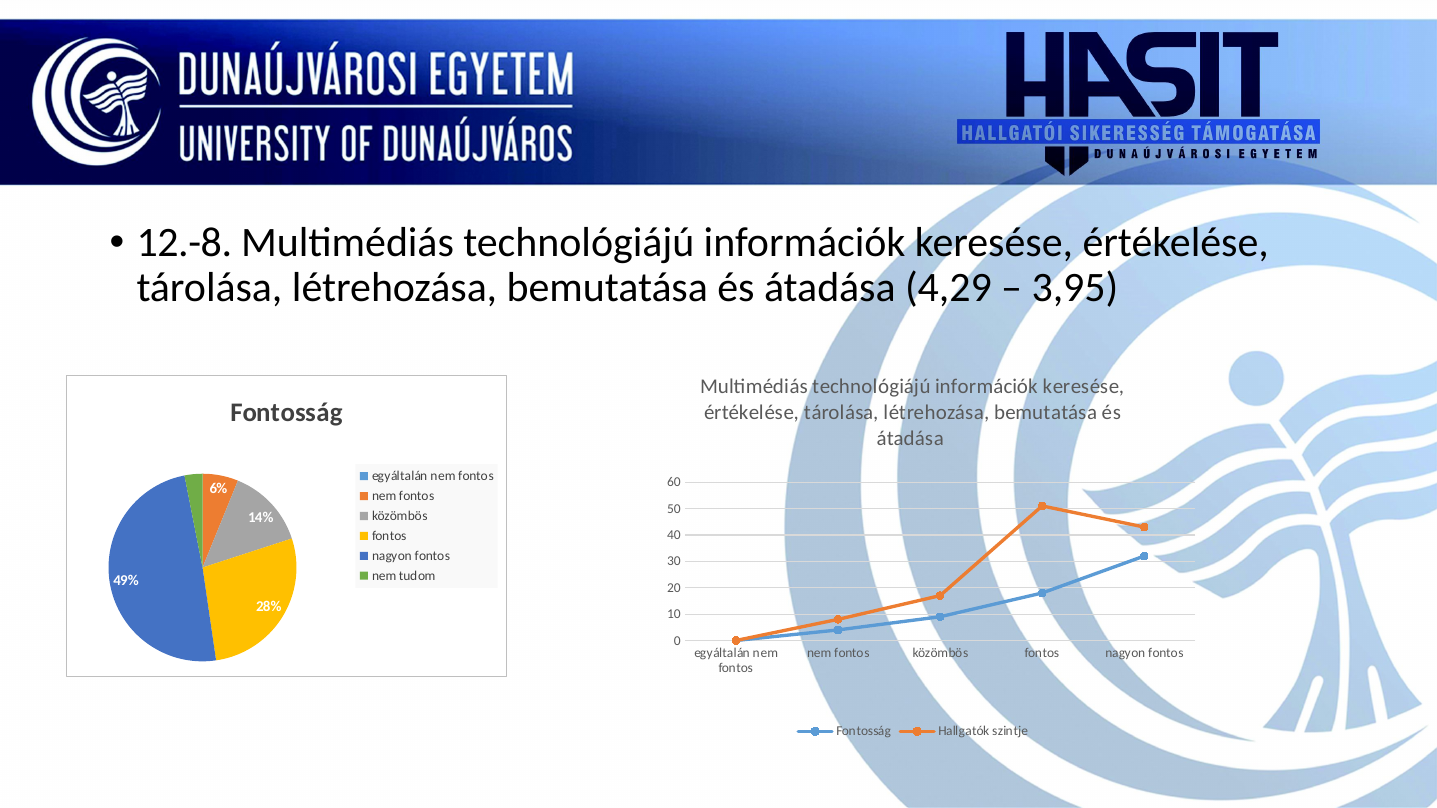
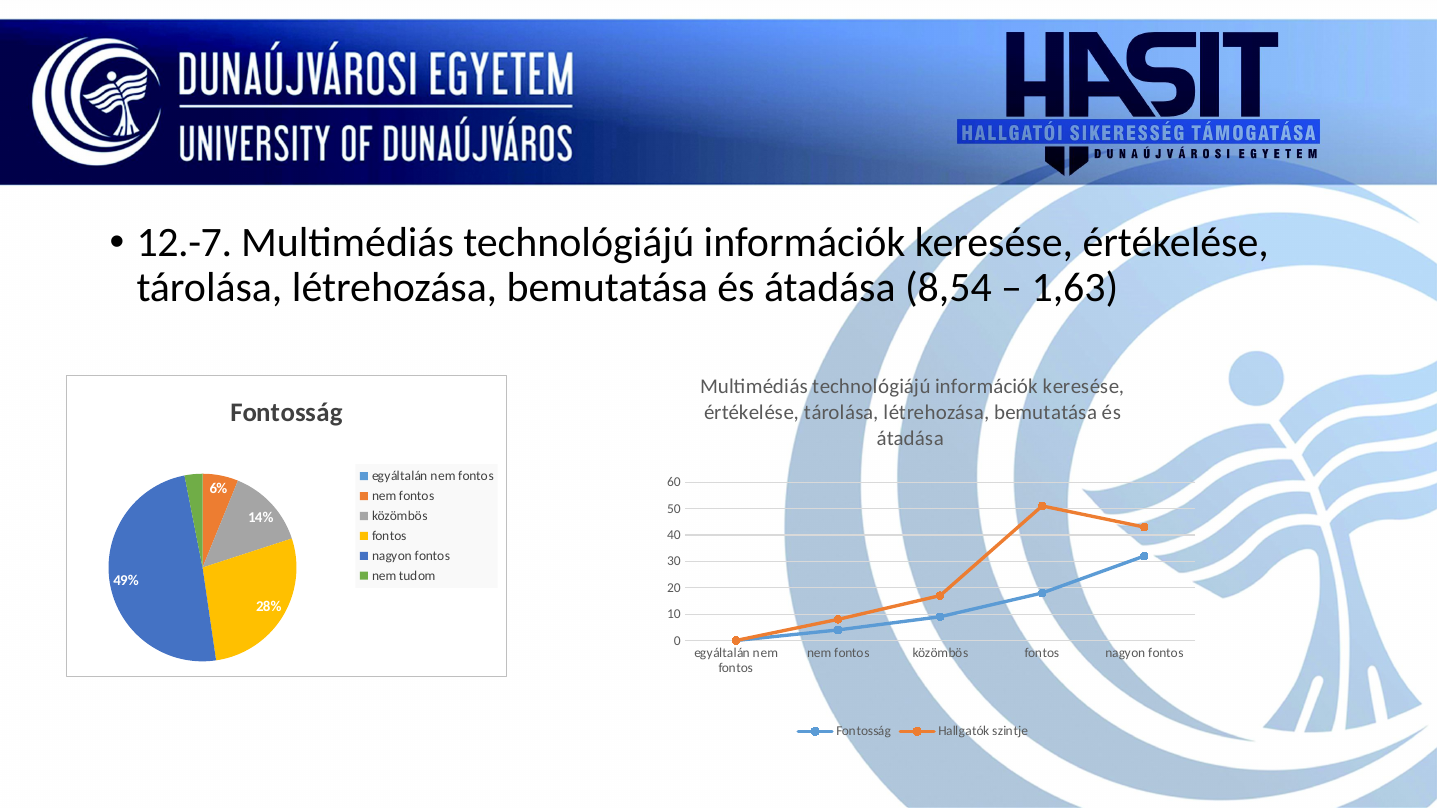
12.-8: 12.-8 -> 12.-7
4,29: 4,29 -> 8,54
3,95: 3,95 -> 1,63
